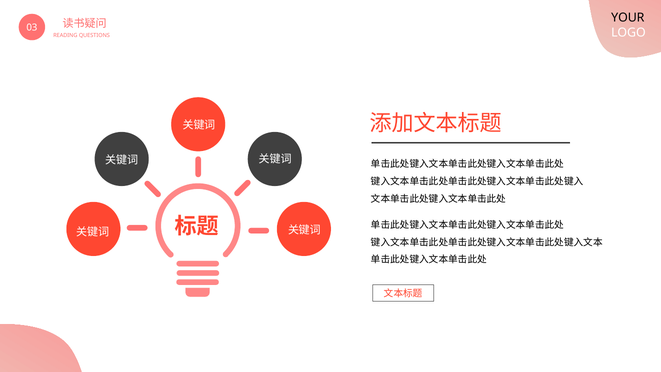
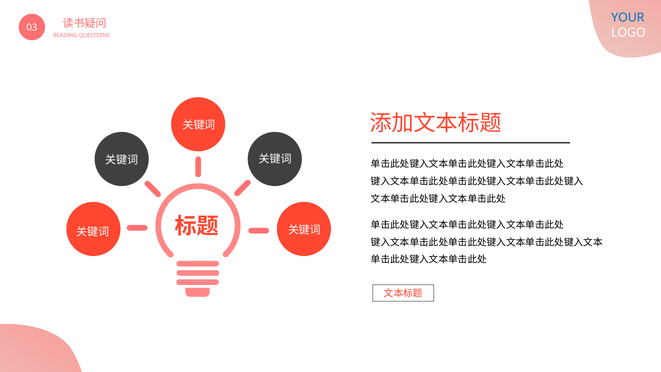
YOUR colour: black -> blue
